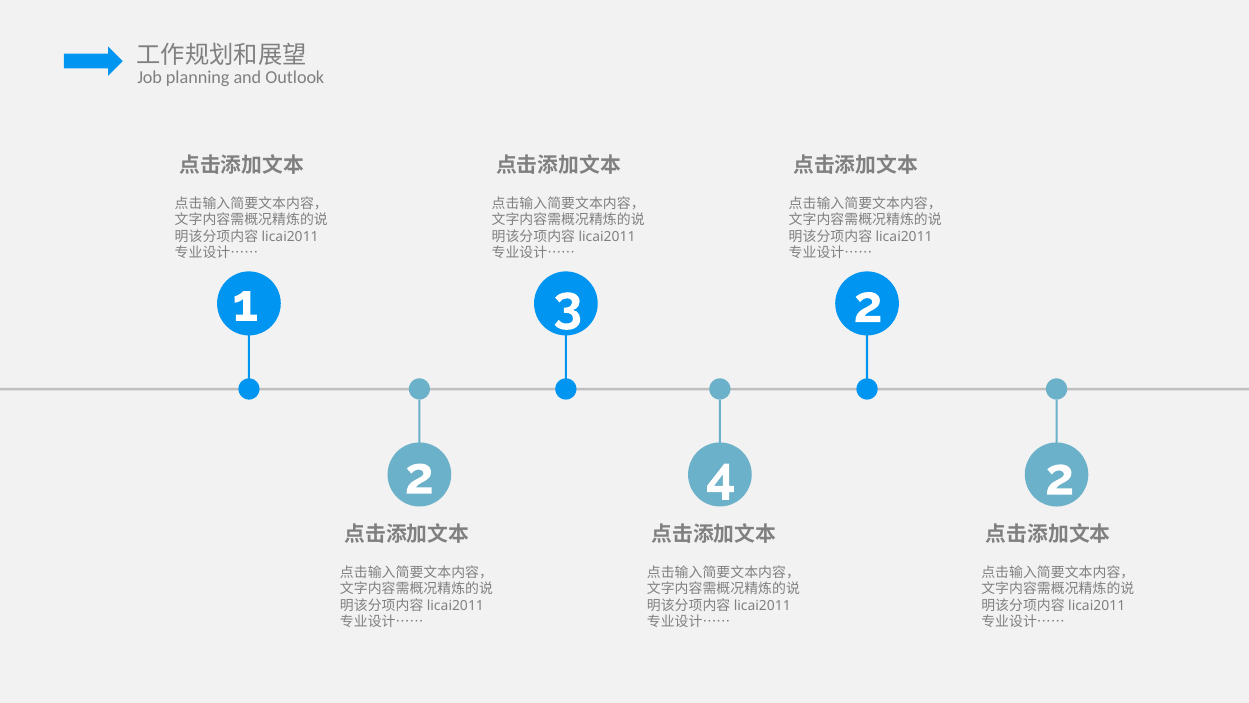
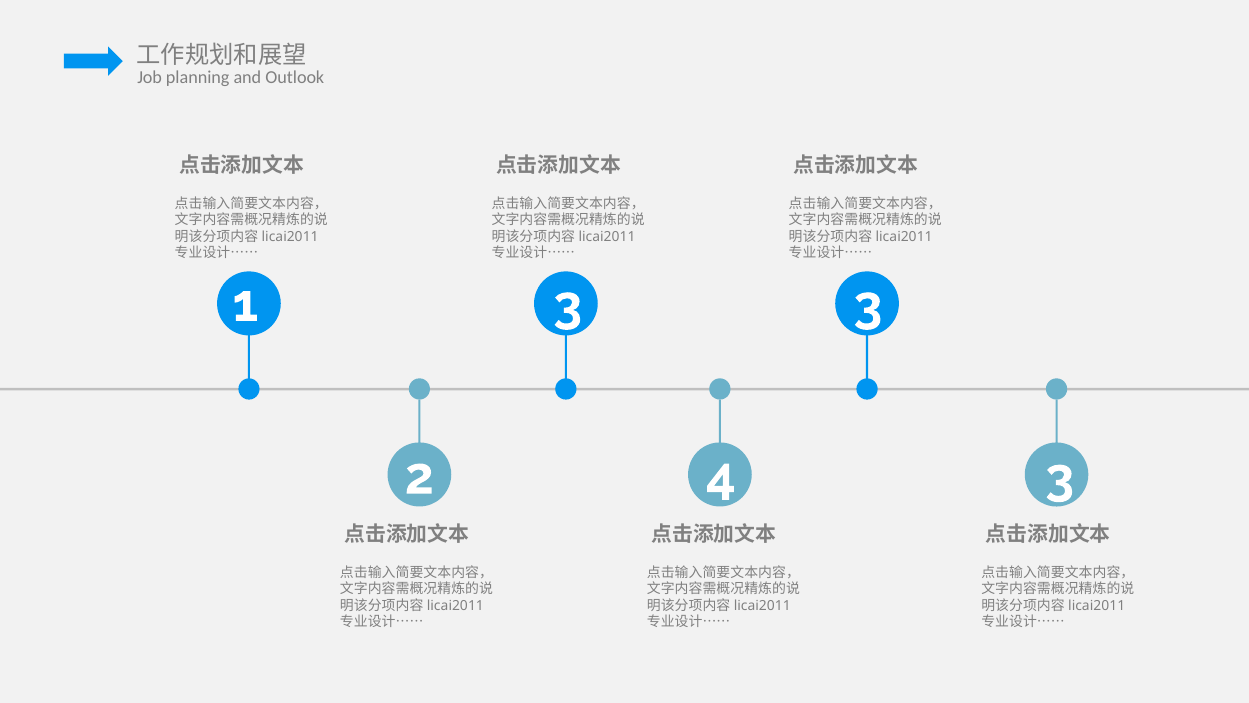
3 2: 2 -> 3
4 2: 2 -> 3
